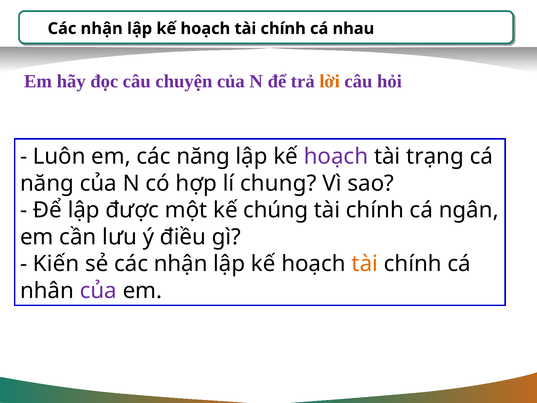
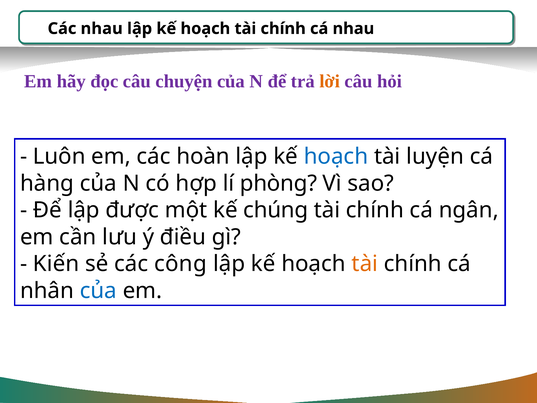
nhận at (102, 29): nhận -> nhau
các năng: năng -> hoàn
hoạch at (336, 156) colour: purple -> blue
trạng: trạng -> luyện
năng at (47, 183): năng -> hàng
chung: chung -> phòng
sẻ các nhận: nhận -> công
của at (98, 291) colour: purple -> blue
